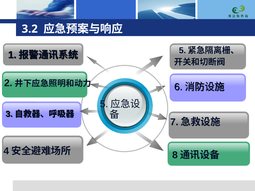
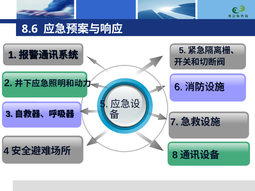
3.2: 3.2 -> 8.6
